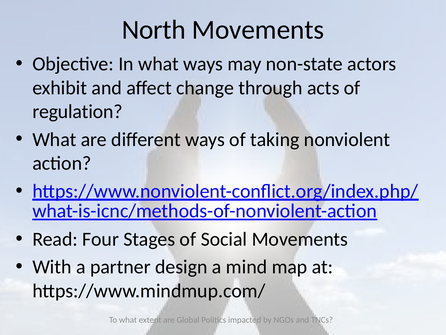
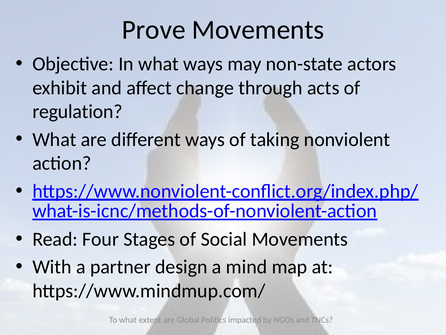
North: North -> Prove
